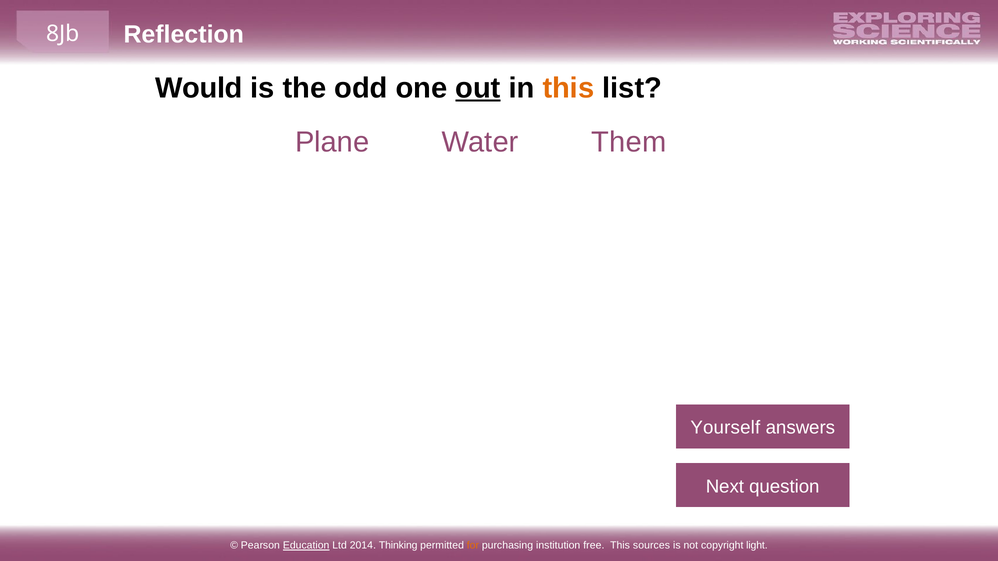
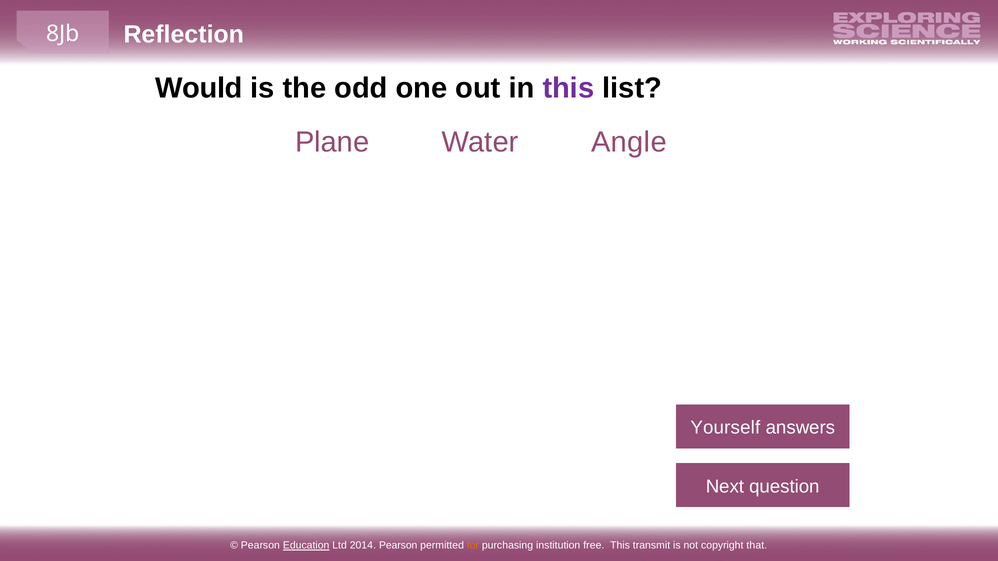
out underline: present -> none
this at (568, 88) colour: orange -> purple
Them: Them -> Angle
2014 Thinking: Thinking -> Pearson
sources: sources -> transmit
light: light -> that
